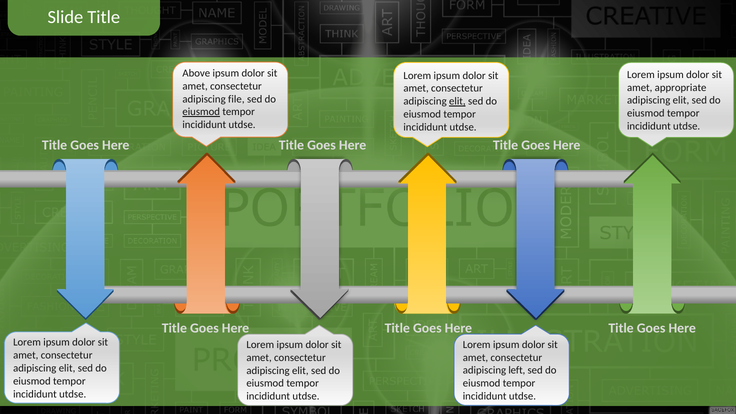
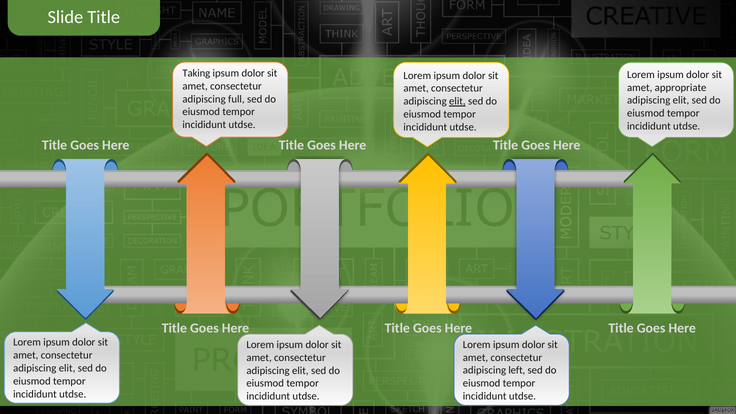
Above: Above -> Taking
file: file -> full
eiusmod at (201, 112) underline: present -> none
